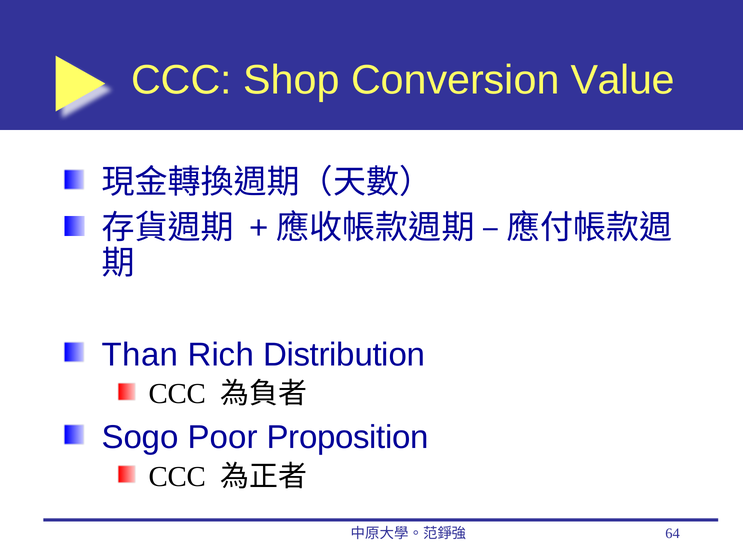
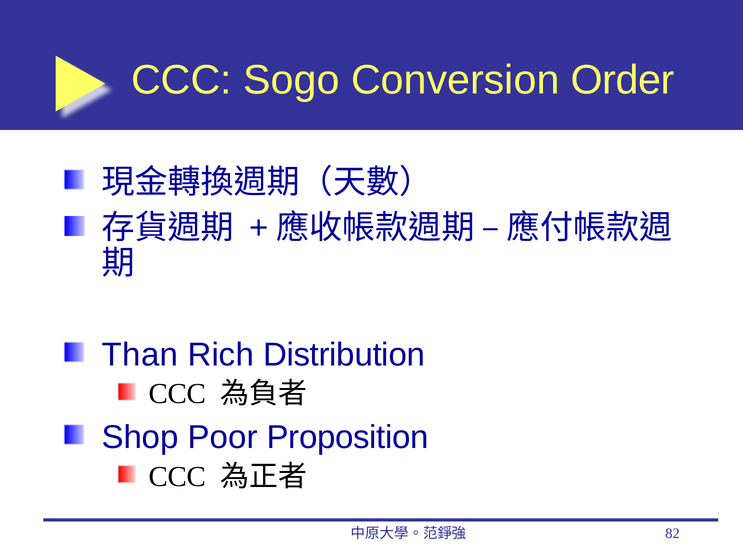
Shop: Shop -> Sogo
Value: Value -> Order
Sogo: Sogo -> Shop
64: 64 -> 82
